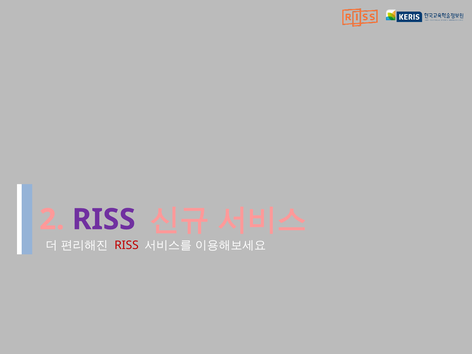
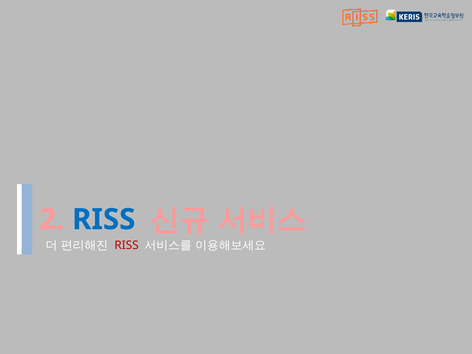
RISS at (104, 219) colour: purple -> blue
